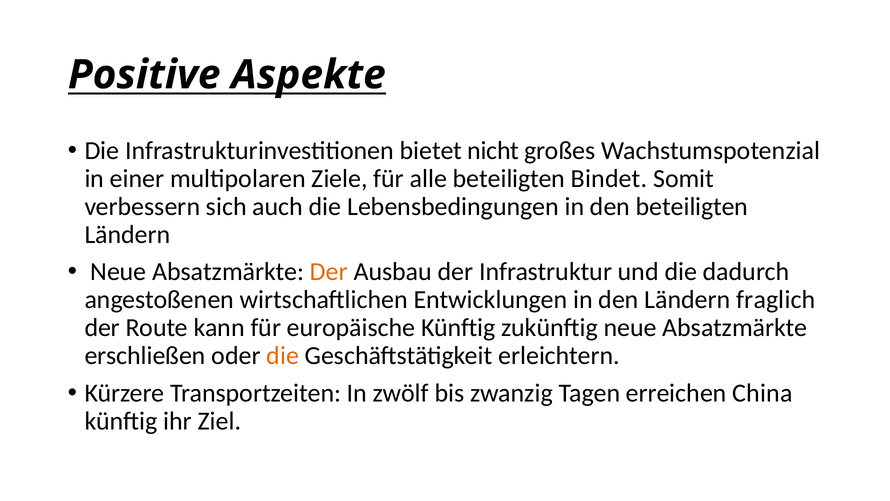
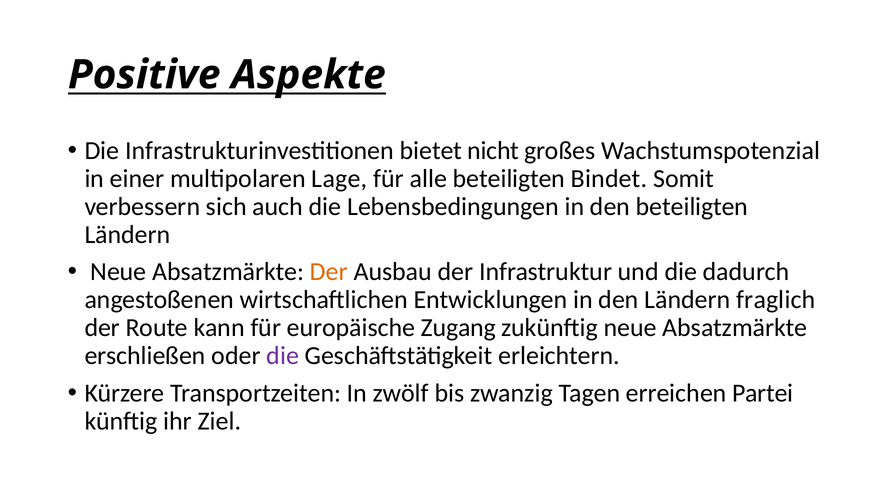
Ziele: Ziele -> Lage
europäische Künftig: Künftig -> Zugang
die at (283, 356) colour: orange -> purple
China: China -> Partei
